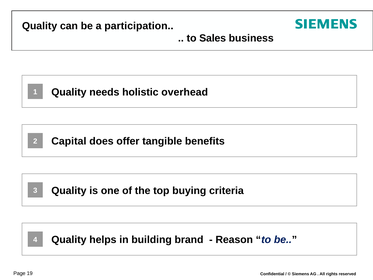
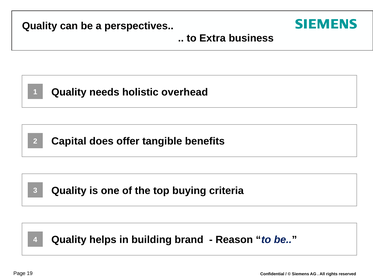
participation: participation -> perspectives
Sales: Sales -> Extra
